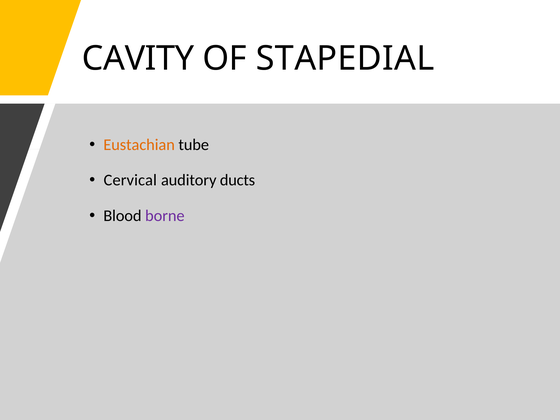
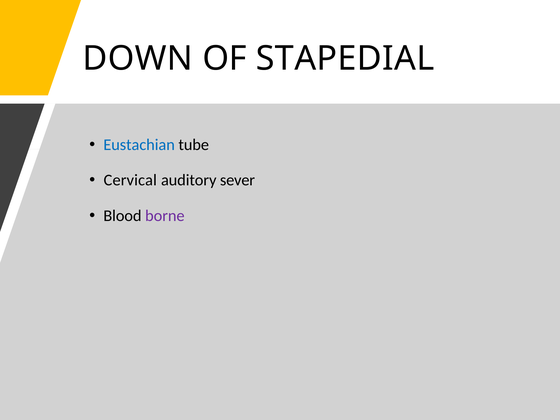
CAVITY: CAVITY -> DOWN
Eustachian colour: orange -> blue
ducts: ducts -> sever
